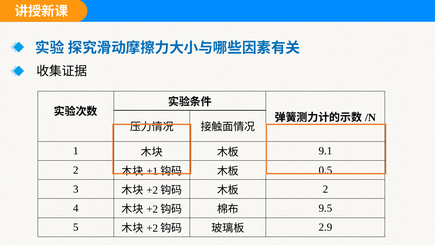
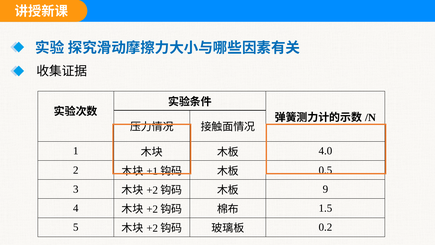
9.1: 9.1 -> 4.0
2 at (325, 189): 2 -> 9
9.5: 9.5 -> 1.5
2.9: 2.9 -> 0.2
